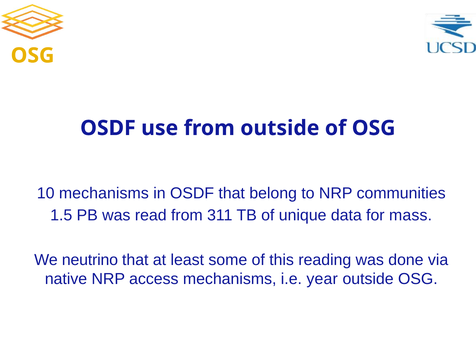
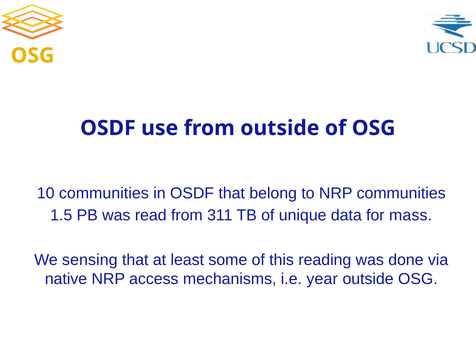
10 mechanisms: mechanisms -> communities
neutrino: neutrino -> sensing
